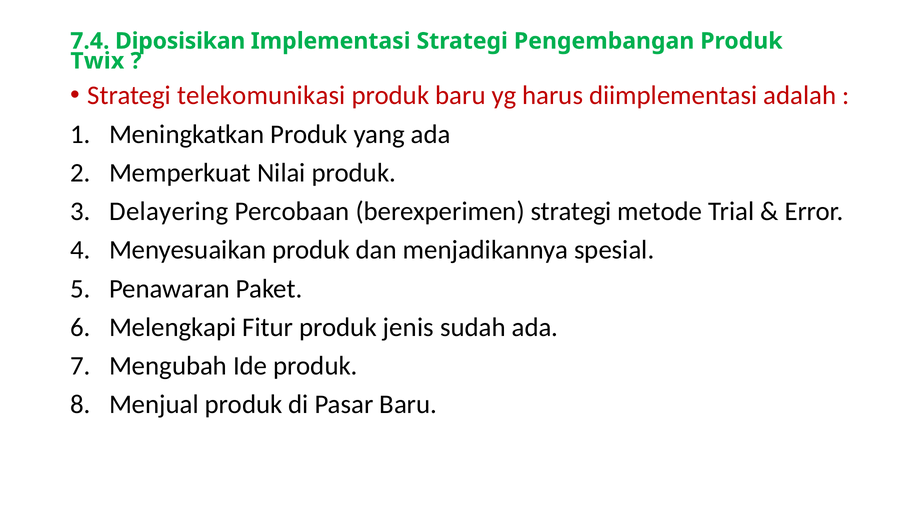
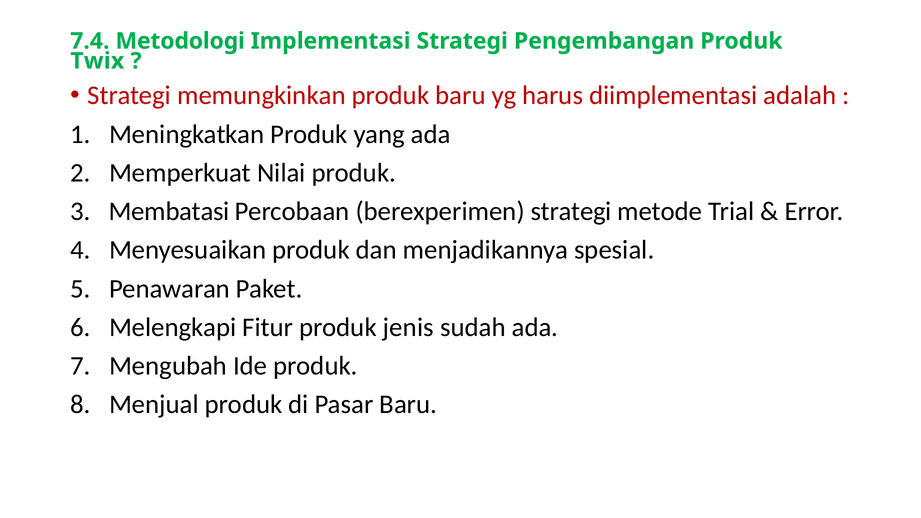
Diposisikan: Diposisikan -> Metodologi
telekomunikasi: telekomunikasi -> memungkinkan
Delayering: Delayering -> Membatasi
